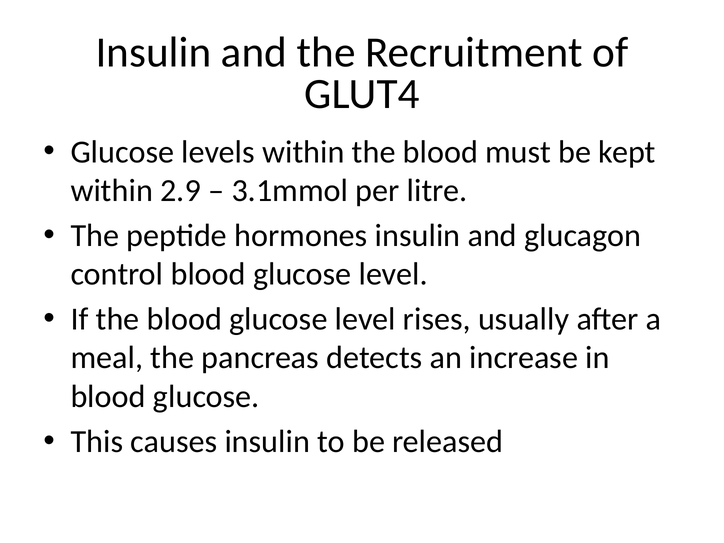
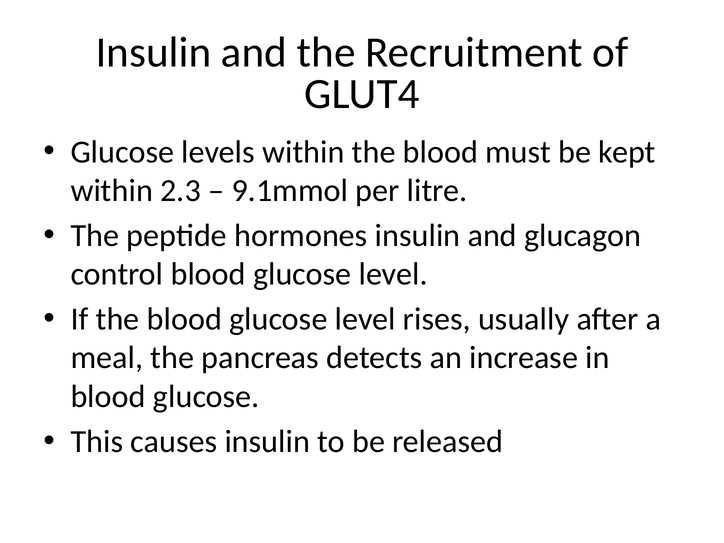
2.9: 2.9 -> 2.3
3.1mmol: 3.1mmol -> 9.1mmol
